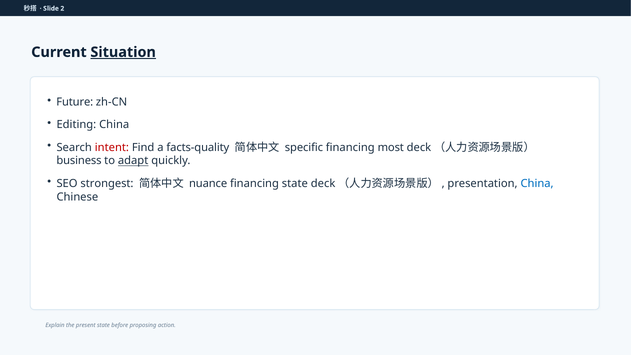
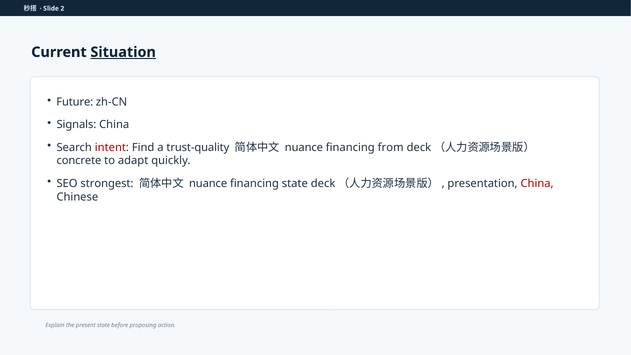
Editing: Editing -> Signals
facts-quality: facts-quality -> trust-quality
specific at (304, 147): specific -> nuance
most: most -> from
business: business -> concrete
adapt underline: present -> none
China at (537, 183) colour: blue -> red
